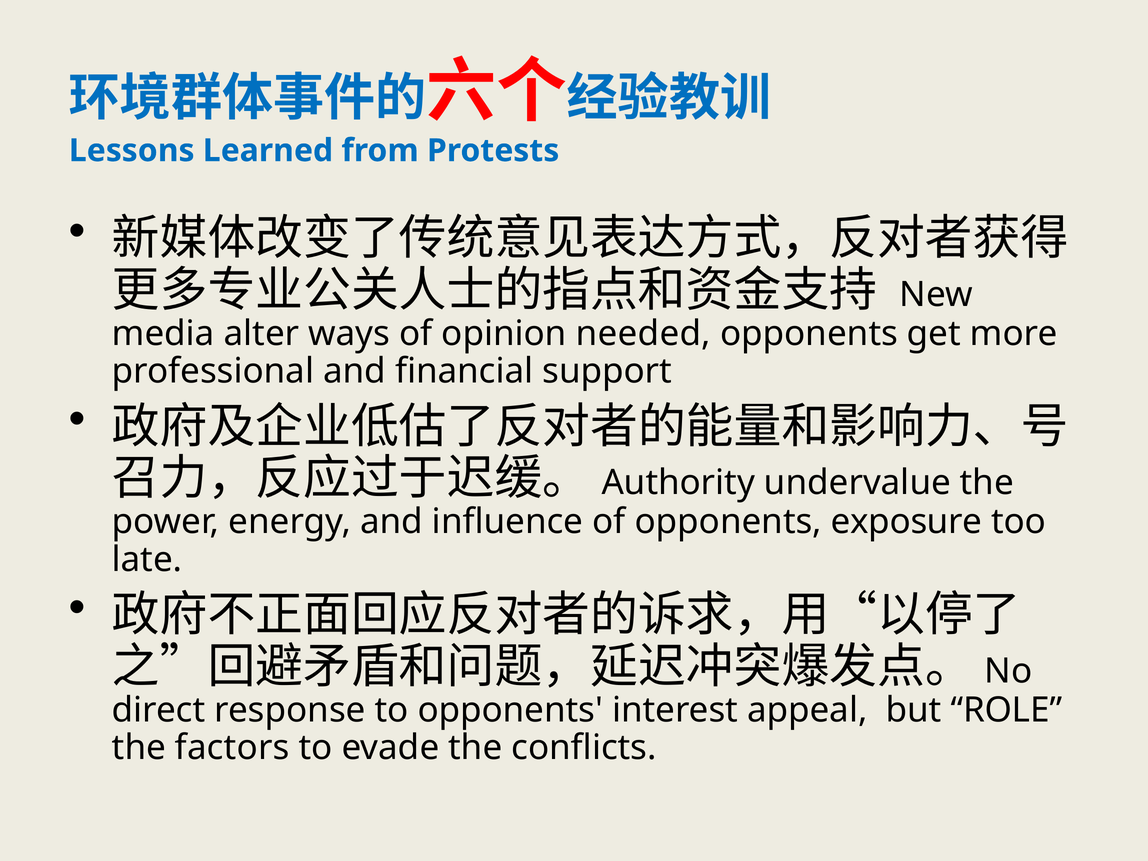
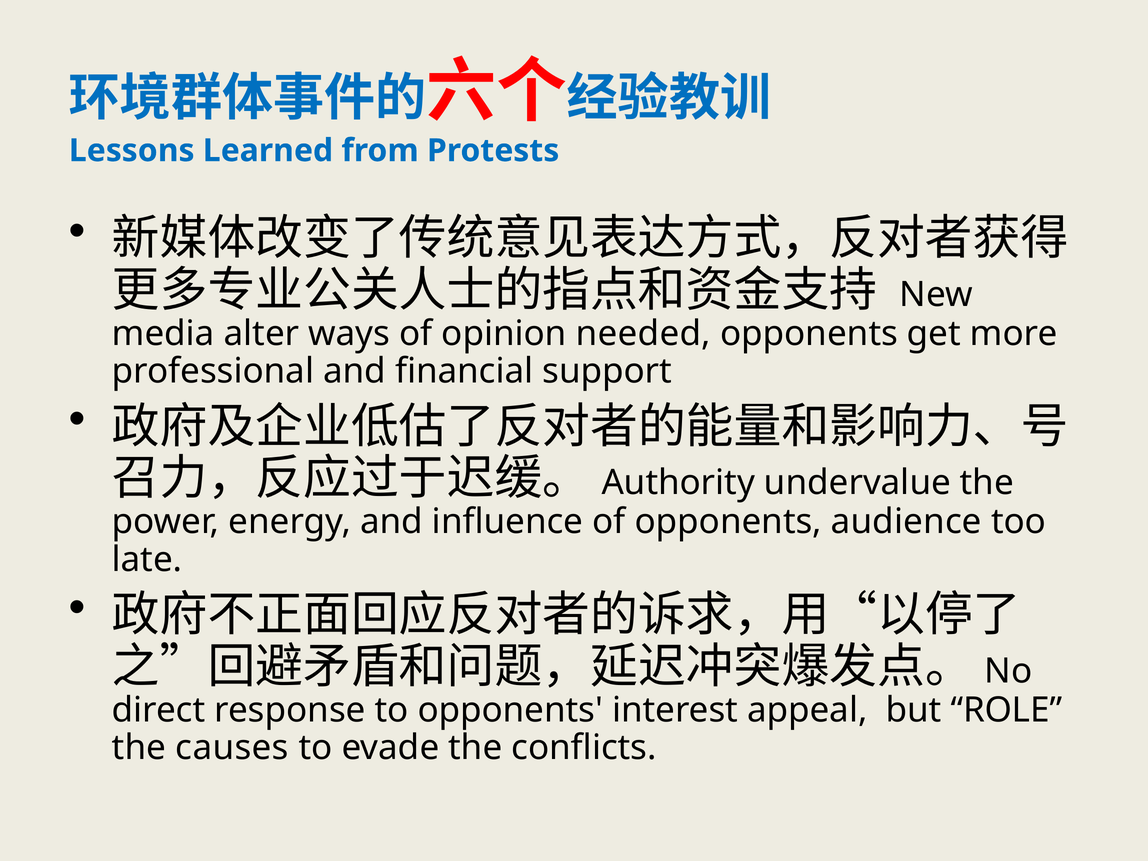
exposure: exposure -> audience
factors: factors -> causes
